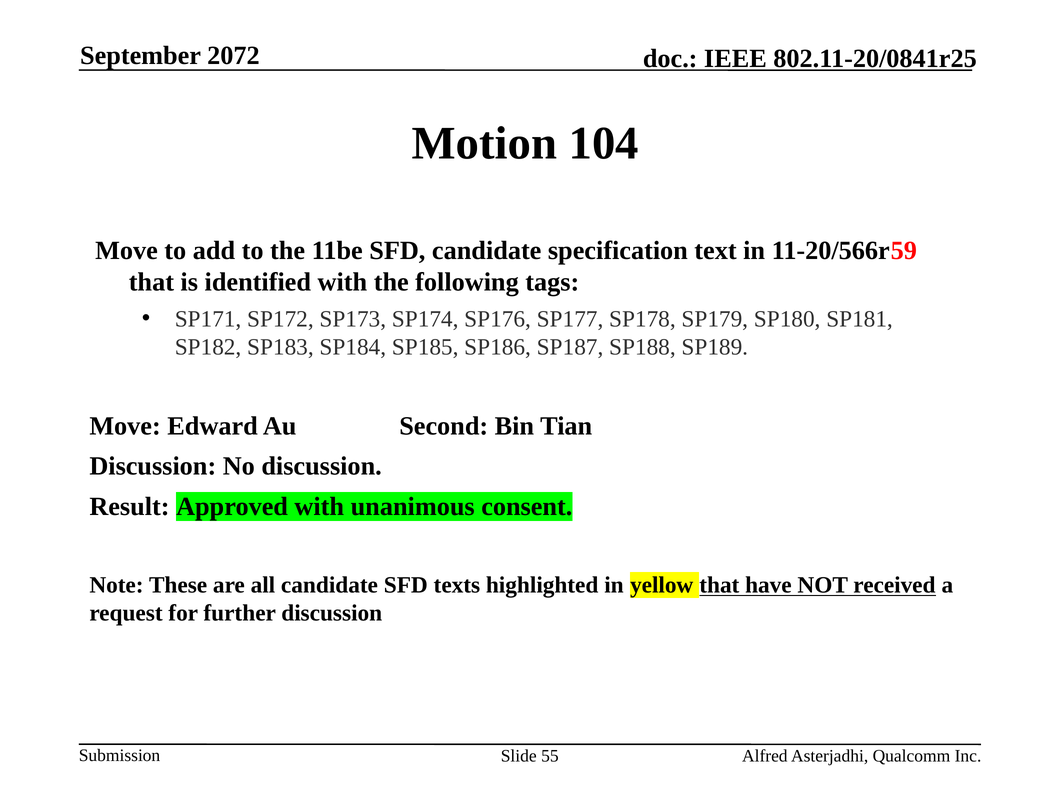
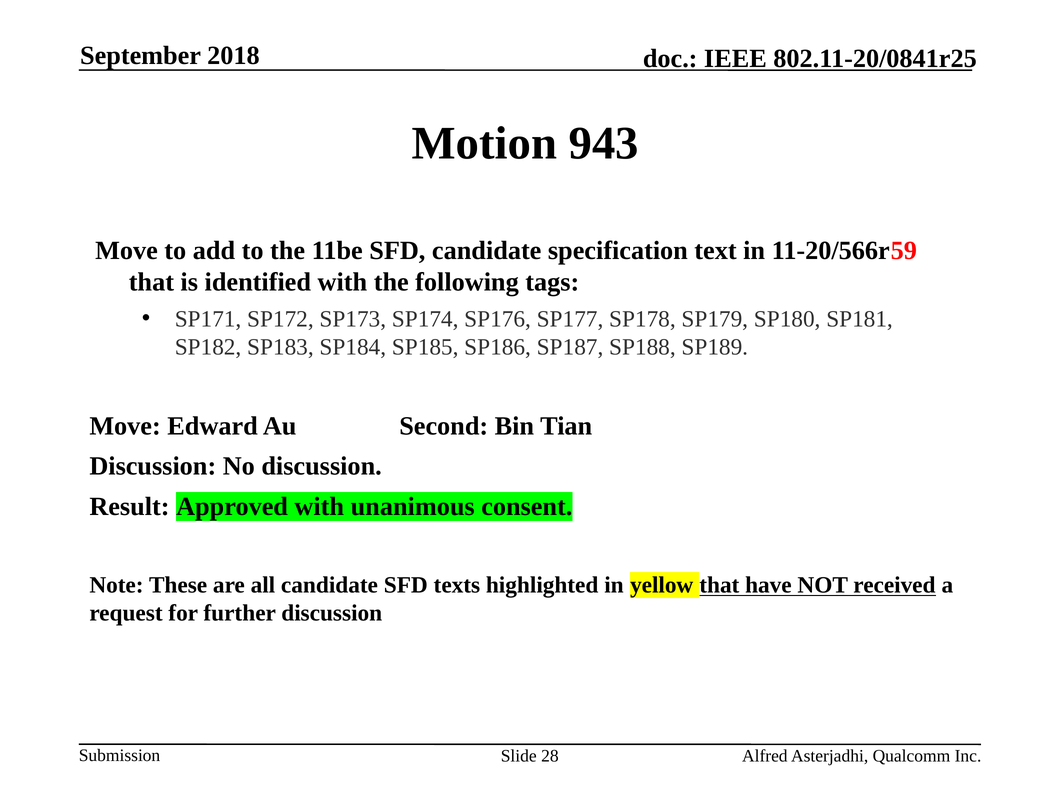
2072: 2072 -> 2018
104: 104 -> 943
55: 55 -> 28
